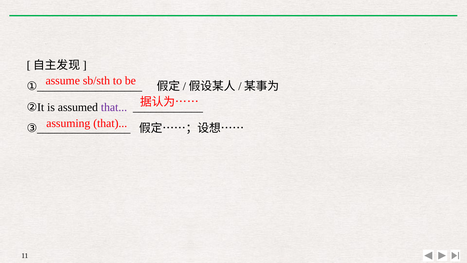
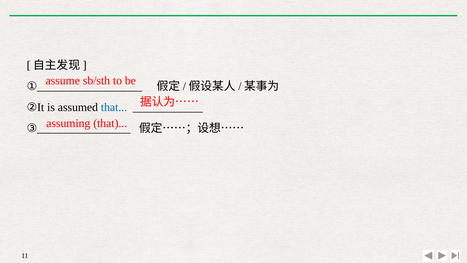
that at (114, 107) colour: purple -> blue
